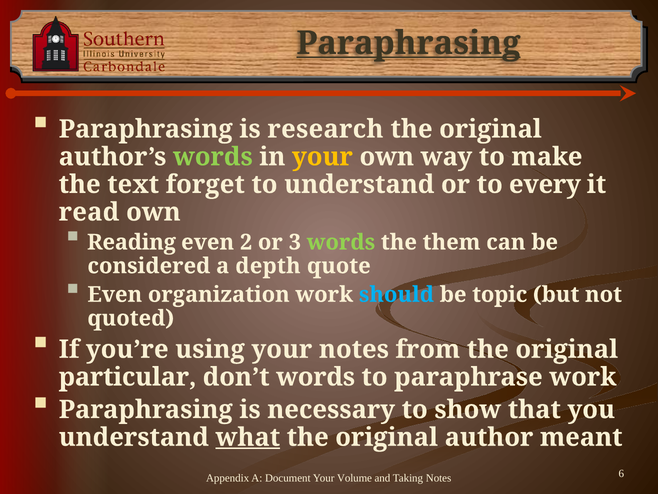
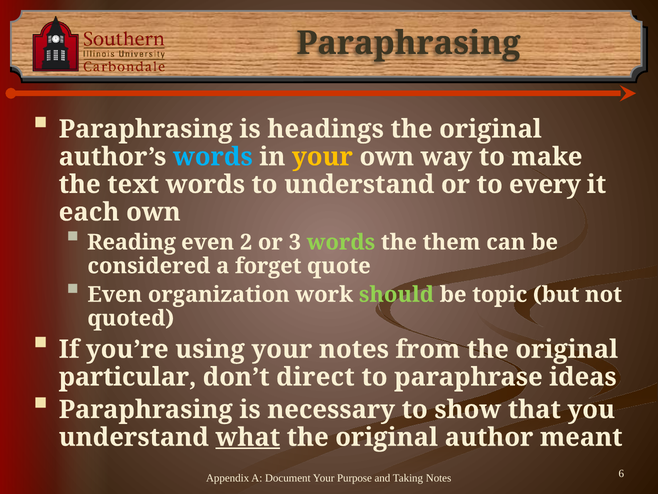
Paraphrasing at (409, 43) underline: present -> none
research: research -> headings
words at (213, 157) colour: light green -> light blue
text forget: forget -> words
read: read -> each
depth: depth -> forget
should colour: light blue -> light green
don’t words: words -> direct
paraphrase work: work -> ideas
Volume: Volume -> Purpose
